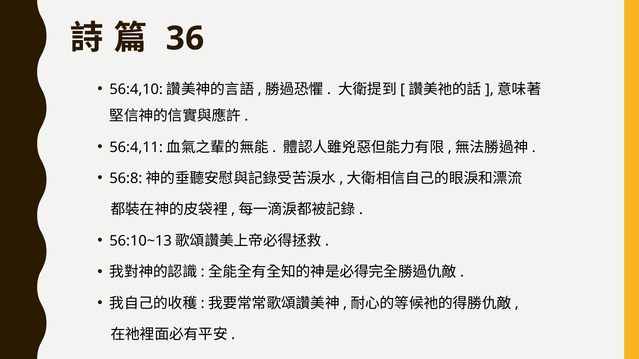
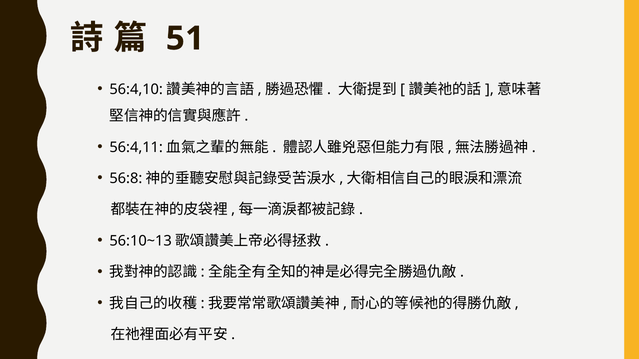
36: 36 -> 51
